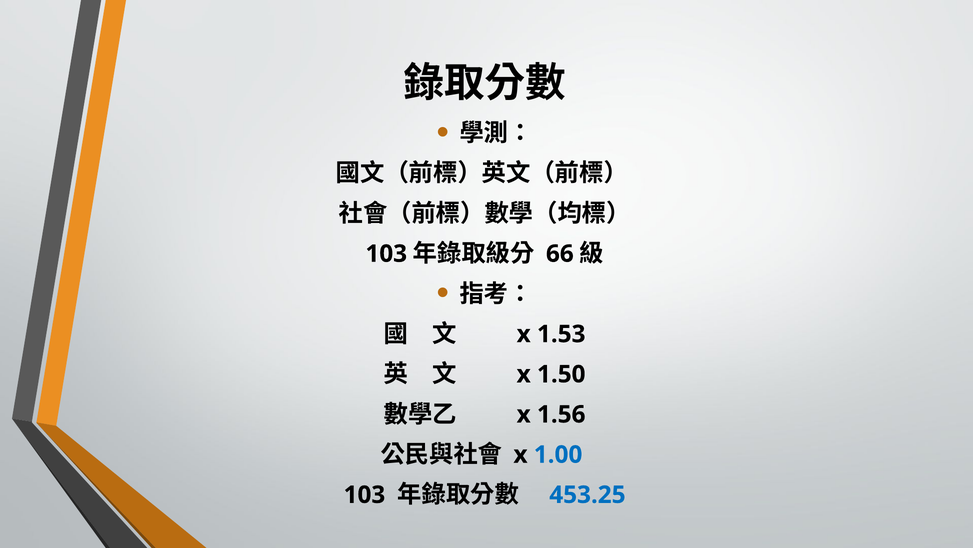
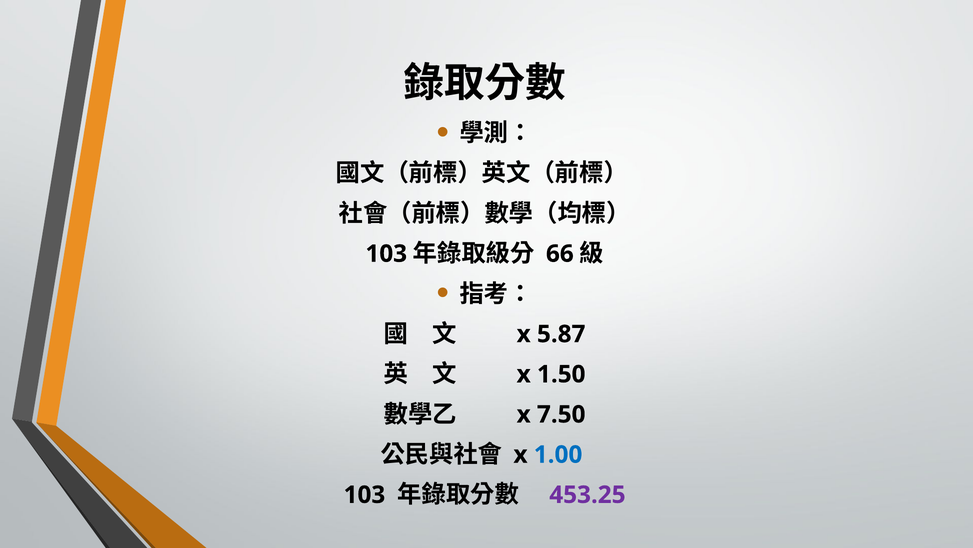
1.53: 1.53 -> 5.87
1.56: 1.56 -> 7.50
453.25 colour: blue -> purple
